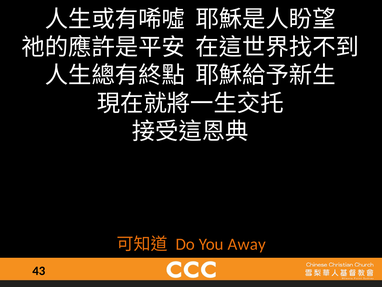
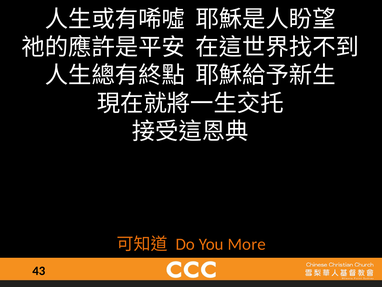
Away: Away -> More
